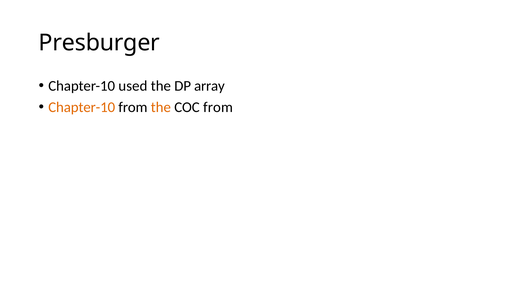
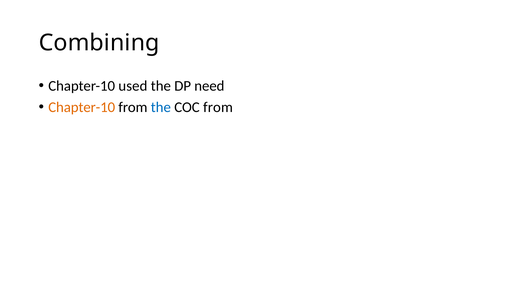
Presburger: Presburger -> Combining
array: array -> need
the at (161, 107) colour: orange -> blue
